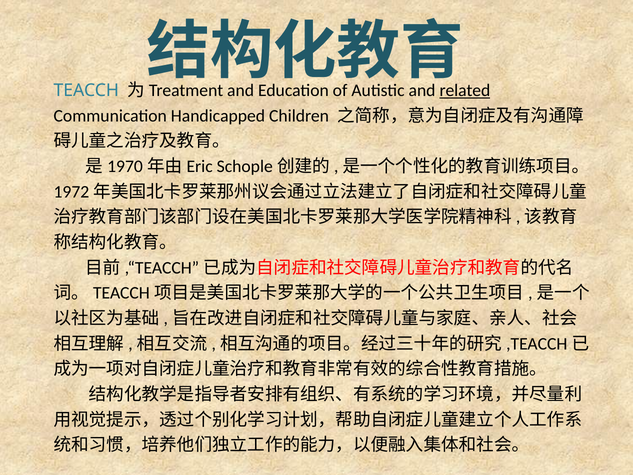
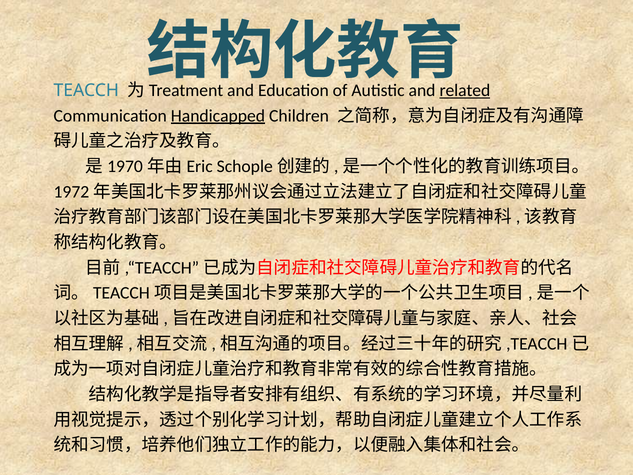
Handicapped underline: none -> present
